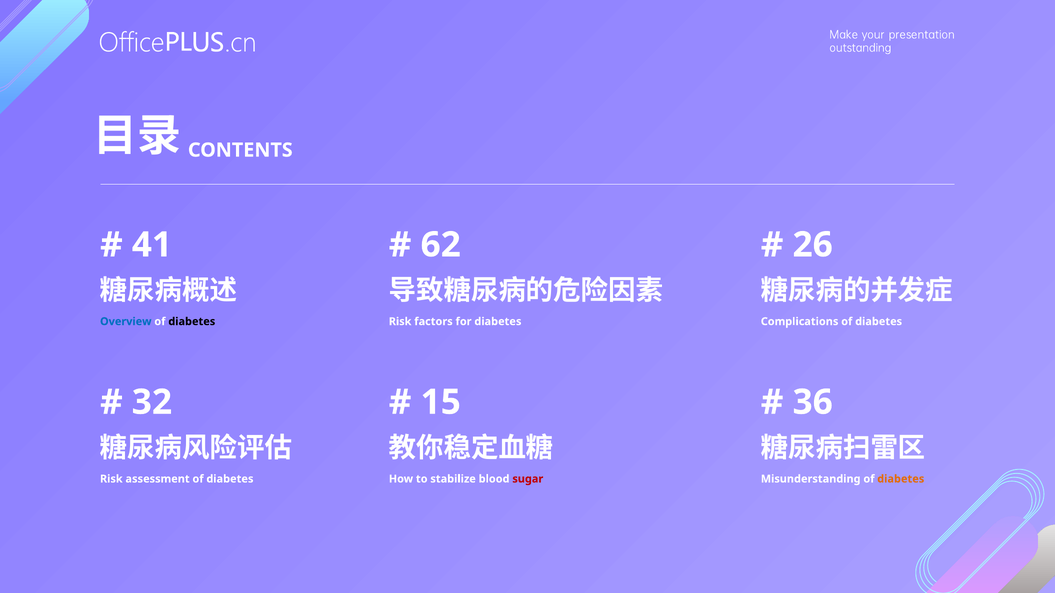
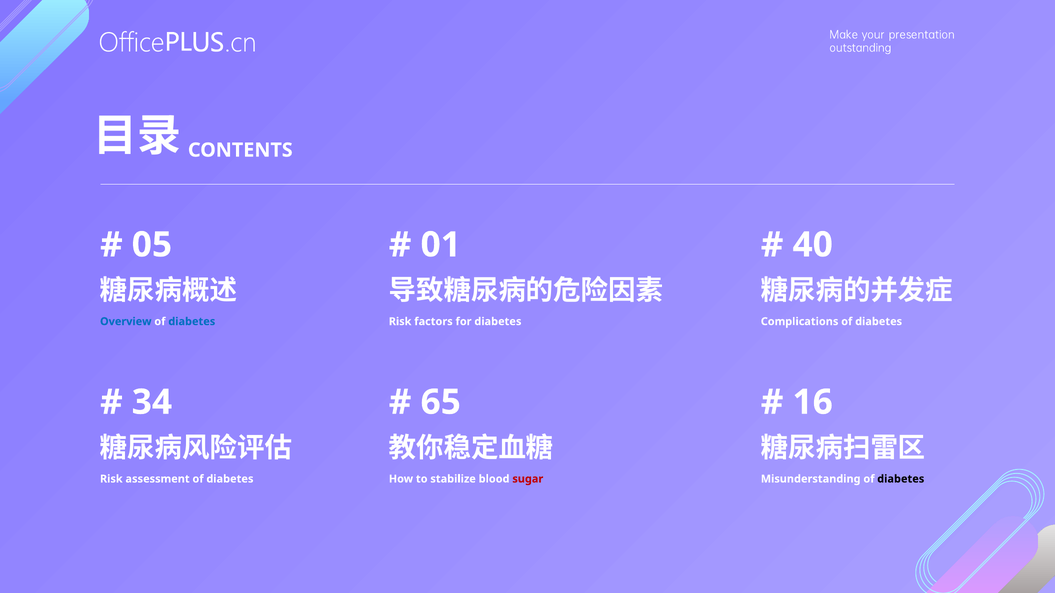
41: 41 -> 05
62: 62 -> 01
26: 26 -> 40
diabetes at (192, 322) colour: black -> blue
32: 32 -> 34
15: 15 -> 65
36: 36 -> 16
diabetes at (901, 479) colour: orange -> black
